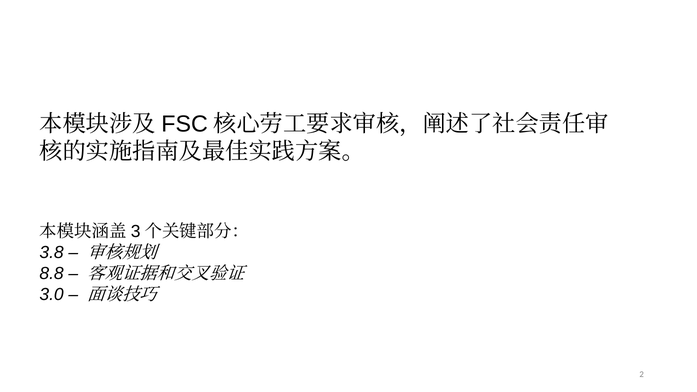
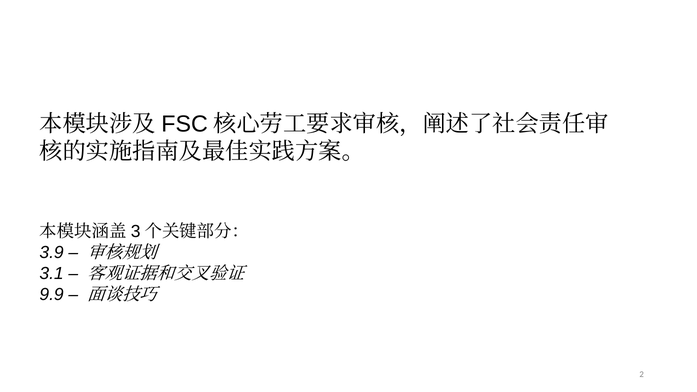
3.8: 3.8 -> 3.9
8.8: 8.8 -> 3.1
3.0: 3.0 -> 9.9
